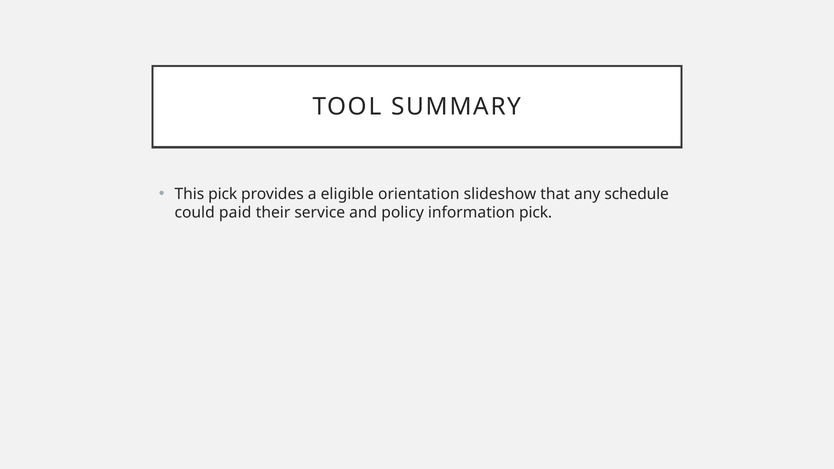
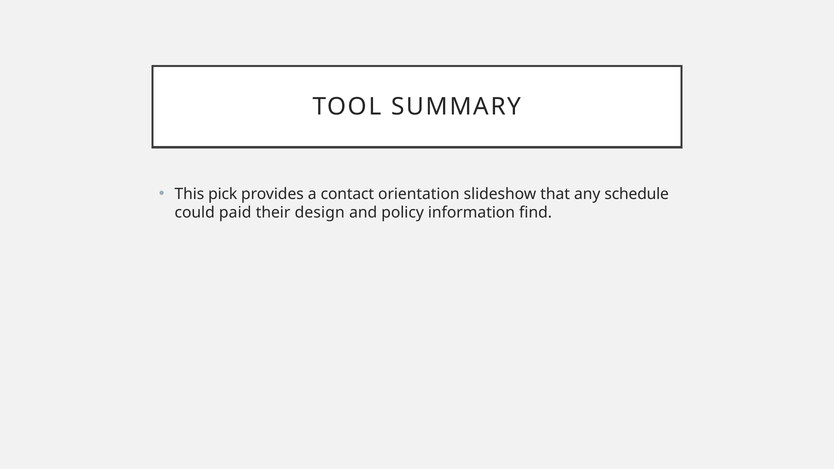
eligible: eligible -> contact
service: service -> design
information pick: pick -> find
